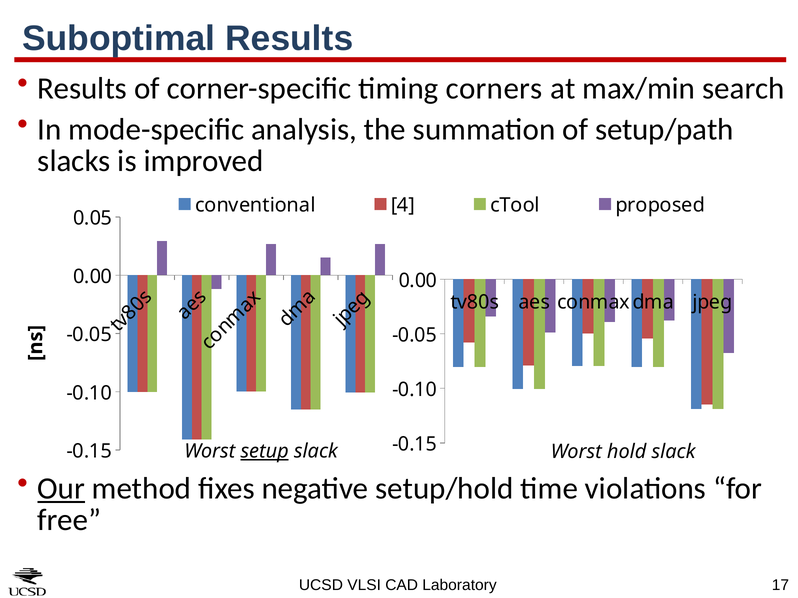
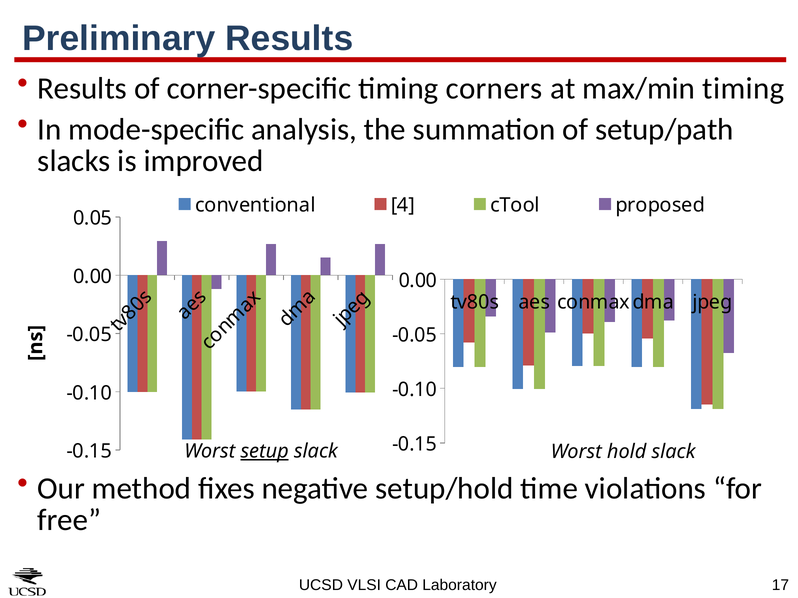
Suboptimal: Suboptimal -> Preliminary
max/min search: search -> timing
Our underline: present -> none
